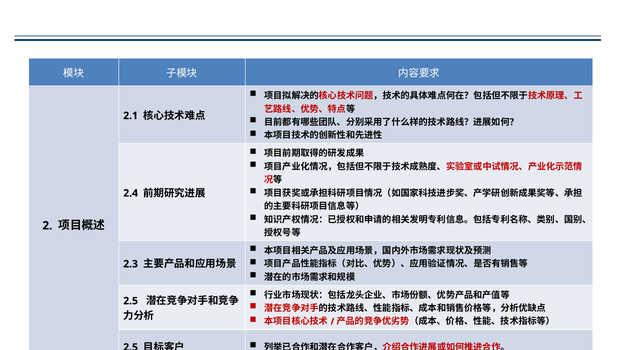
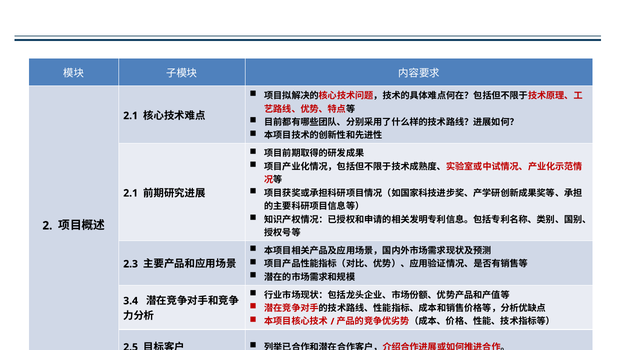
2.4 at (131, 193): 2.4 -> 2.1
2.5 at (131, 301): 2.5 -> 3.4
